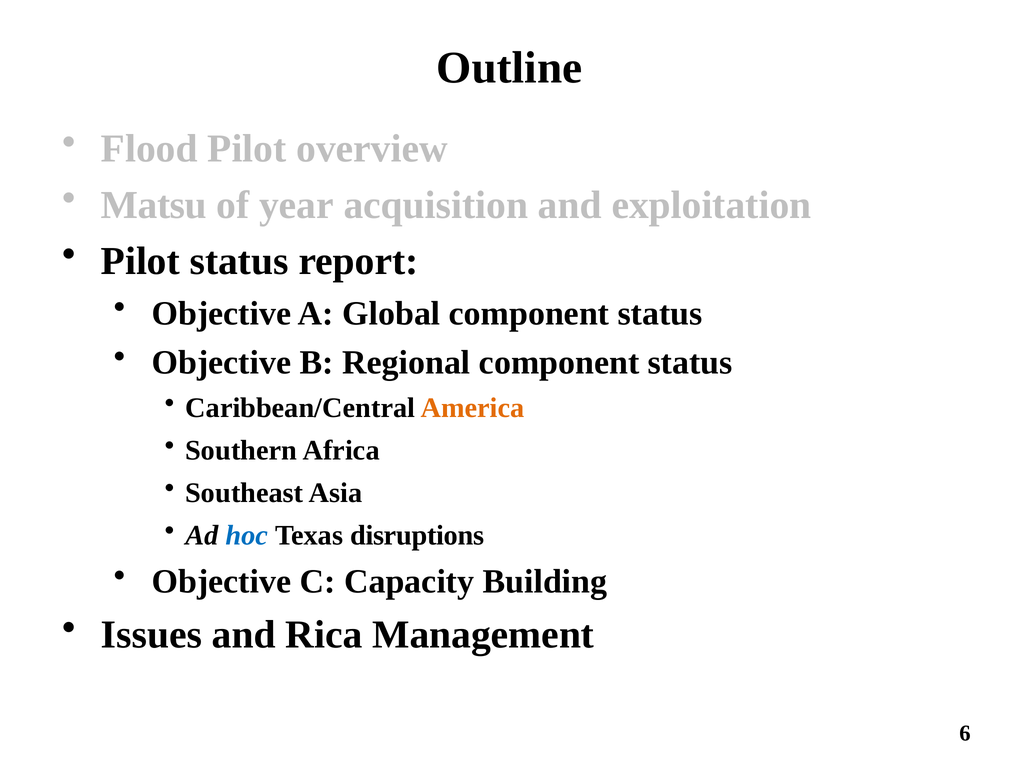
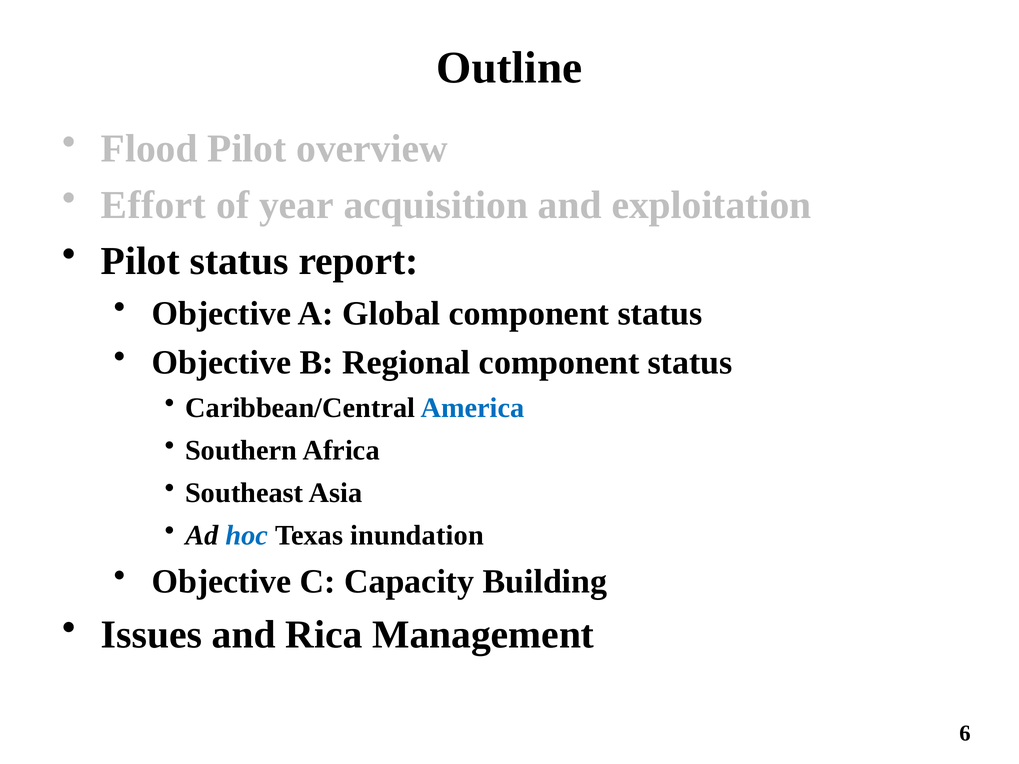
Matsu: Matsu -> Effort
America colour: orange -> blue
disruptions: disruptions -> inundation
